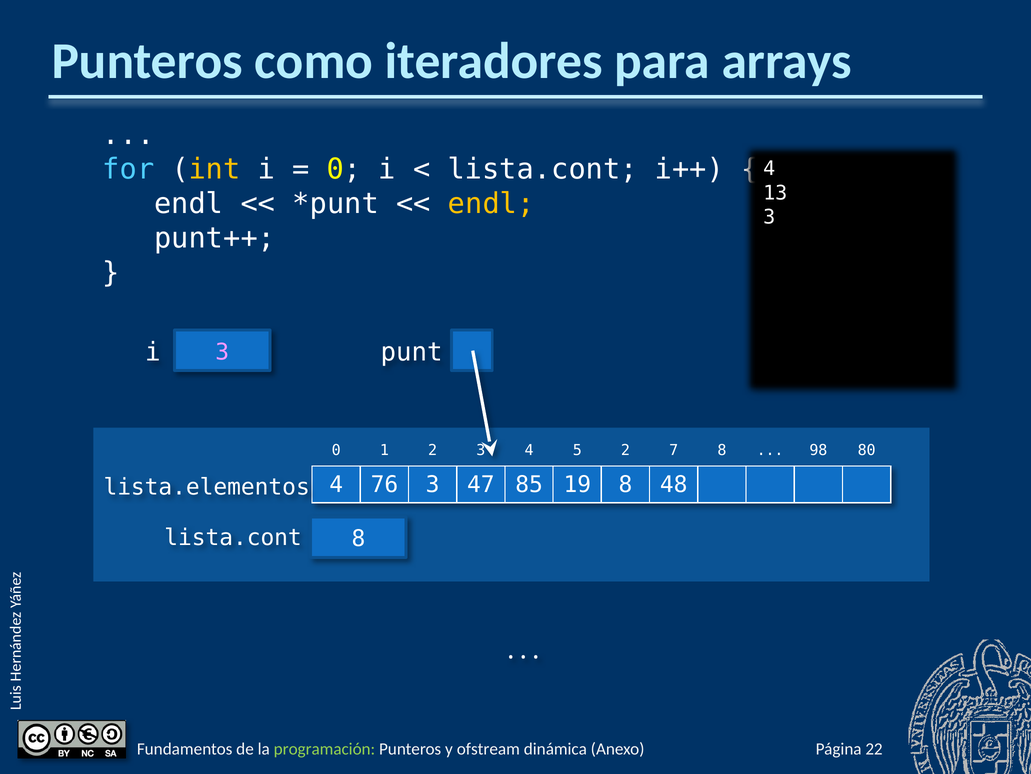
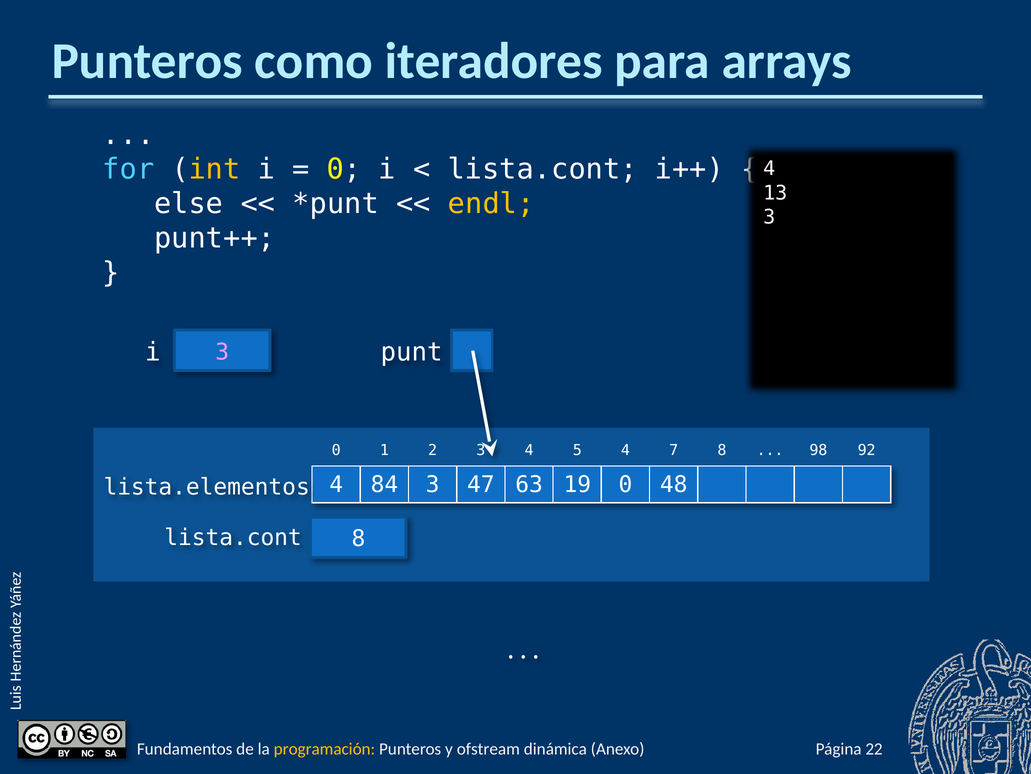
endl at (189, 204): endl -> else
5 2: 2 -> 4
80: 80 -> 92
76: 76 -> 84
85: 85 -> 63
19 8: 8 -> 0
programación colour: light green -> yellow
